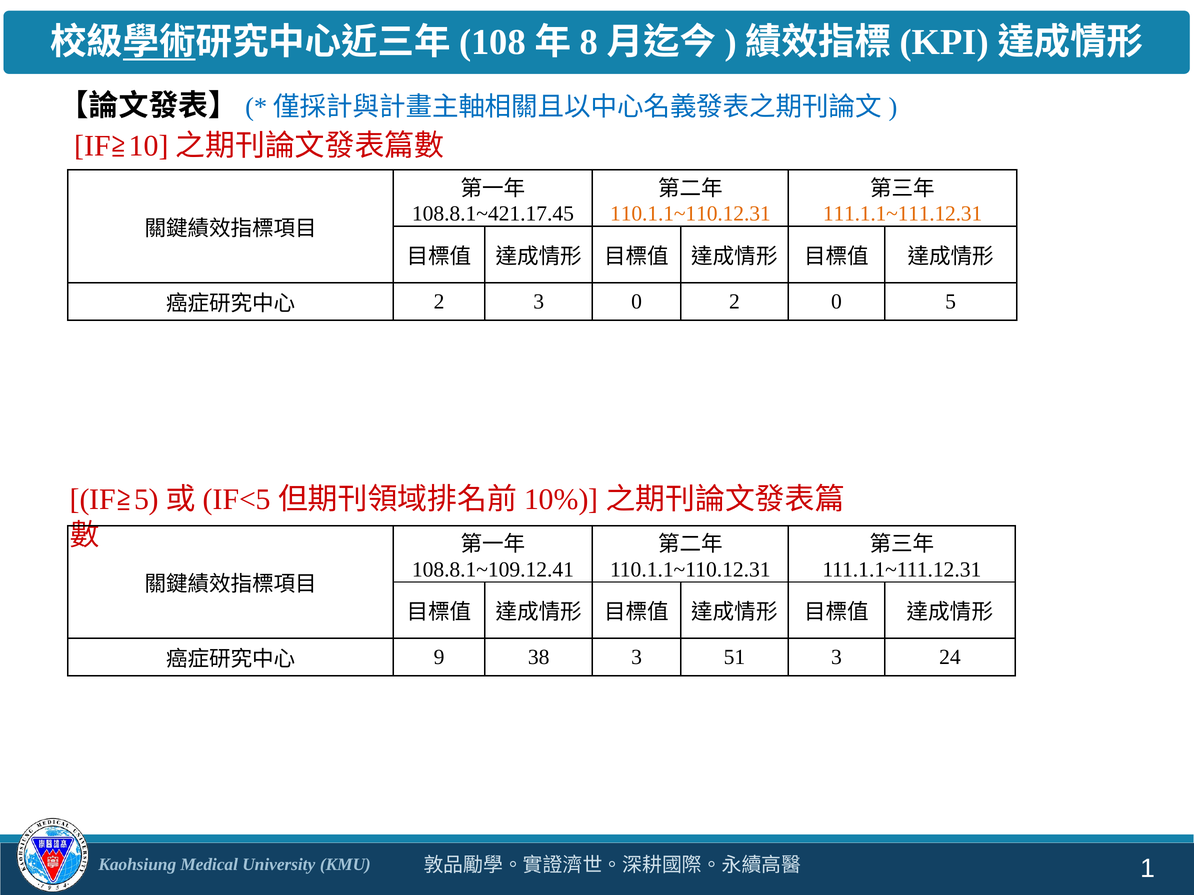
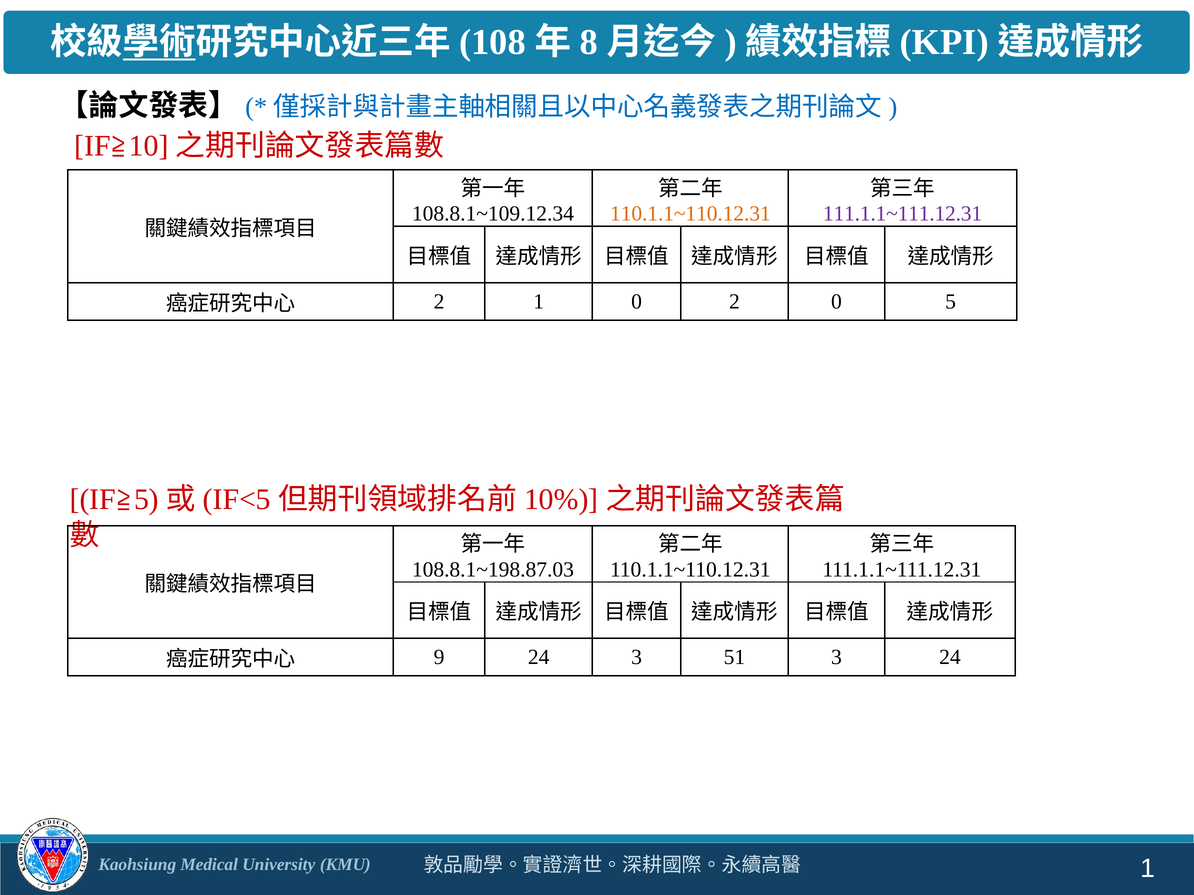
108.8.1~421.17.45: 108.8.1~421.17.45 -> 108.8.1~109.12.34
111.1.1~111.12.31 at (903, 214) colour: orange -> purple
2 3: 3 -> 1
108.8.1~109.12.41: 108.8.1~109.12.41 -> 108.8.1~198.87.03
9 38: 38 -> 24
